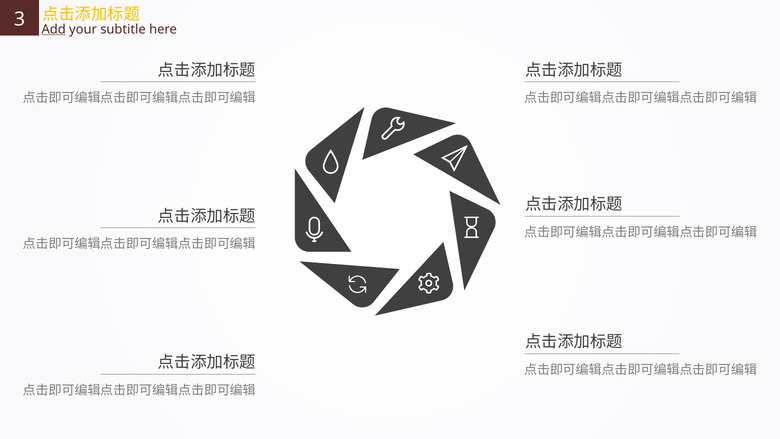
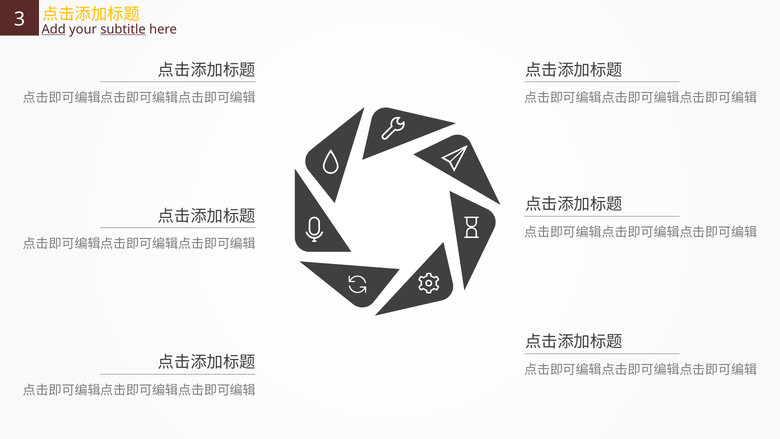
subtitle underline: none -> present
